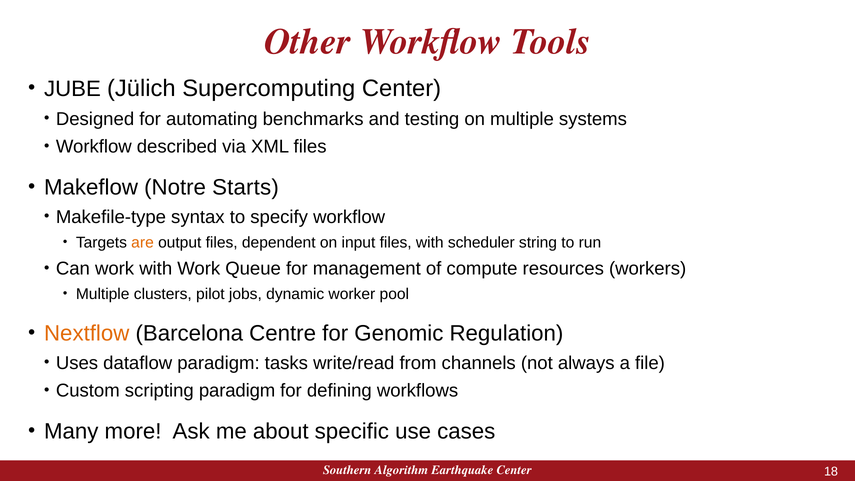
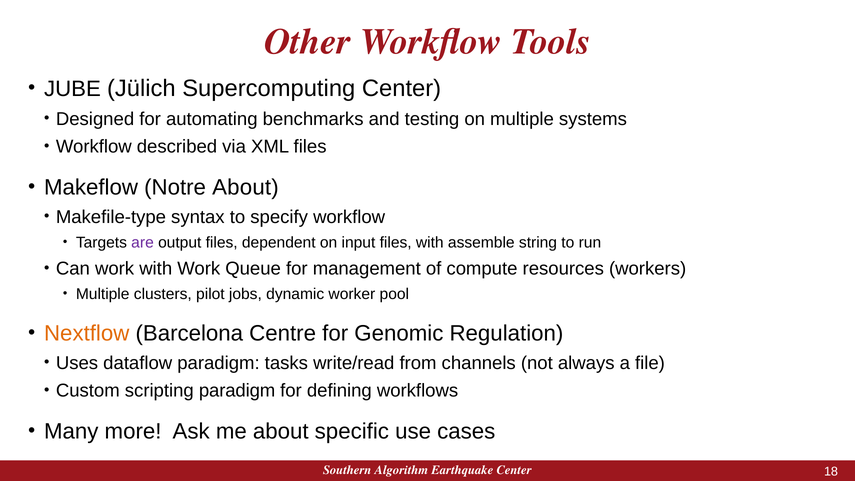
Notre Starts: Starts -> About
are colour: orange -> purple
scheduler: scheduler -> assemble
